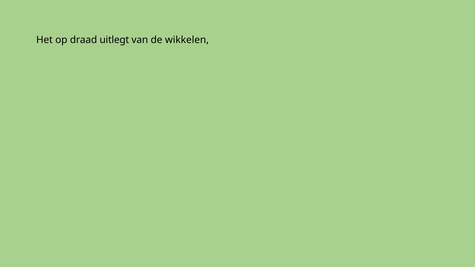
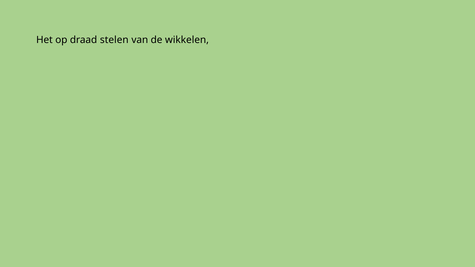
uitlegt: uitlegt -> stelen
